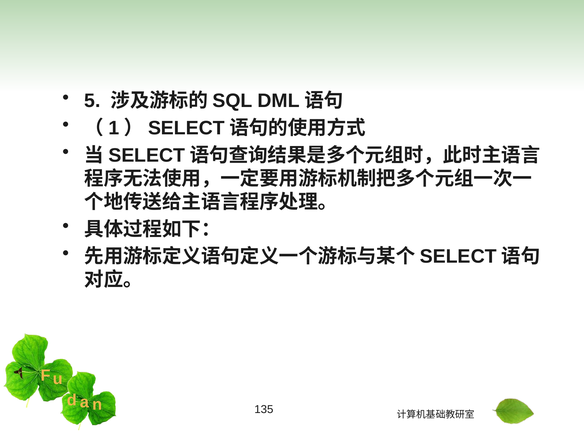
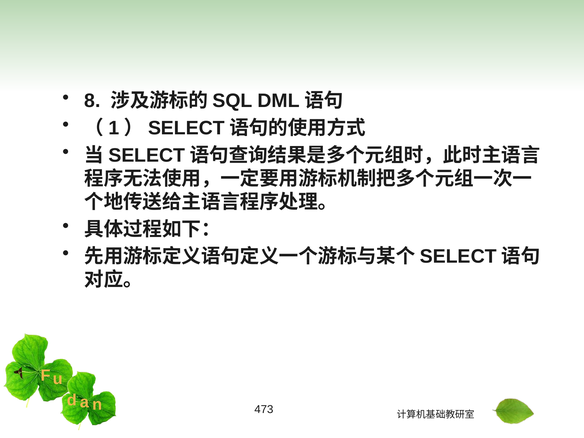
5: 5 -> 8
135: 135 -> 473
